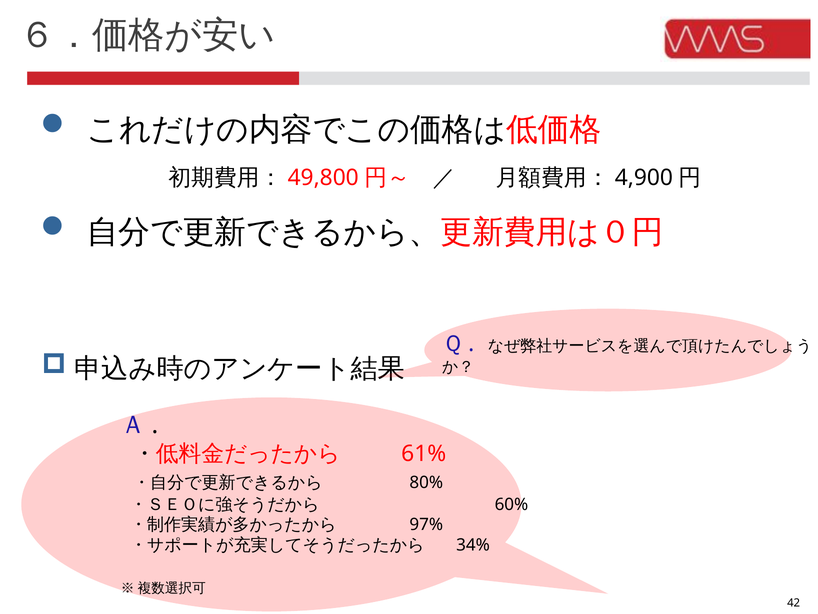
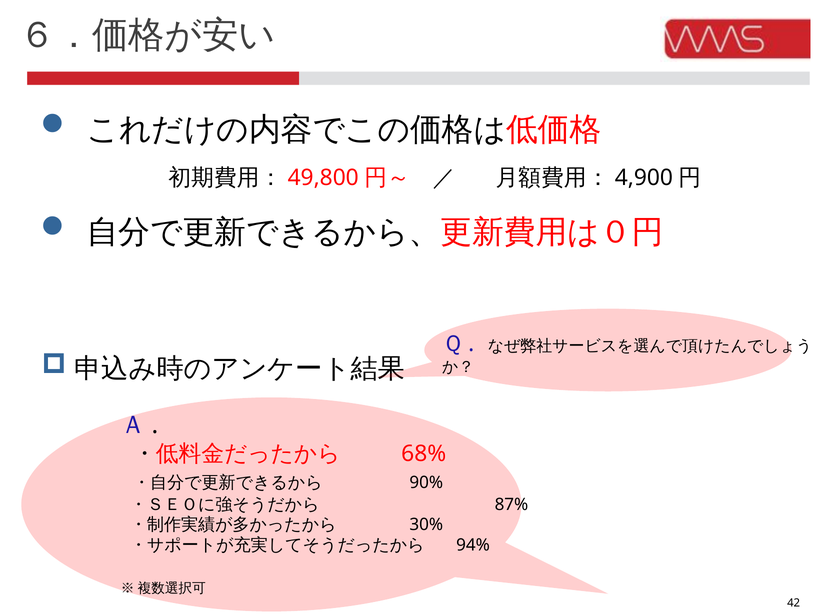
61%: 61% -> 68%
80%: 80% -> 90%
60%: 60% -> 87%
97%: 97% -> 30%
34%: 34% -> 94%
